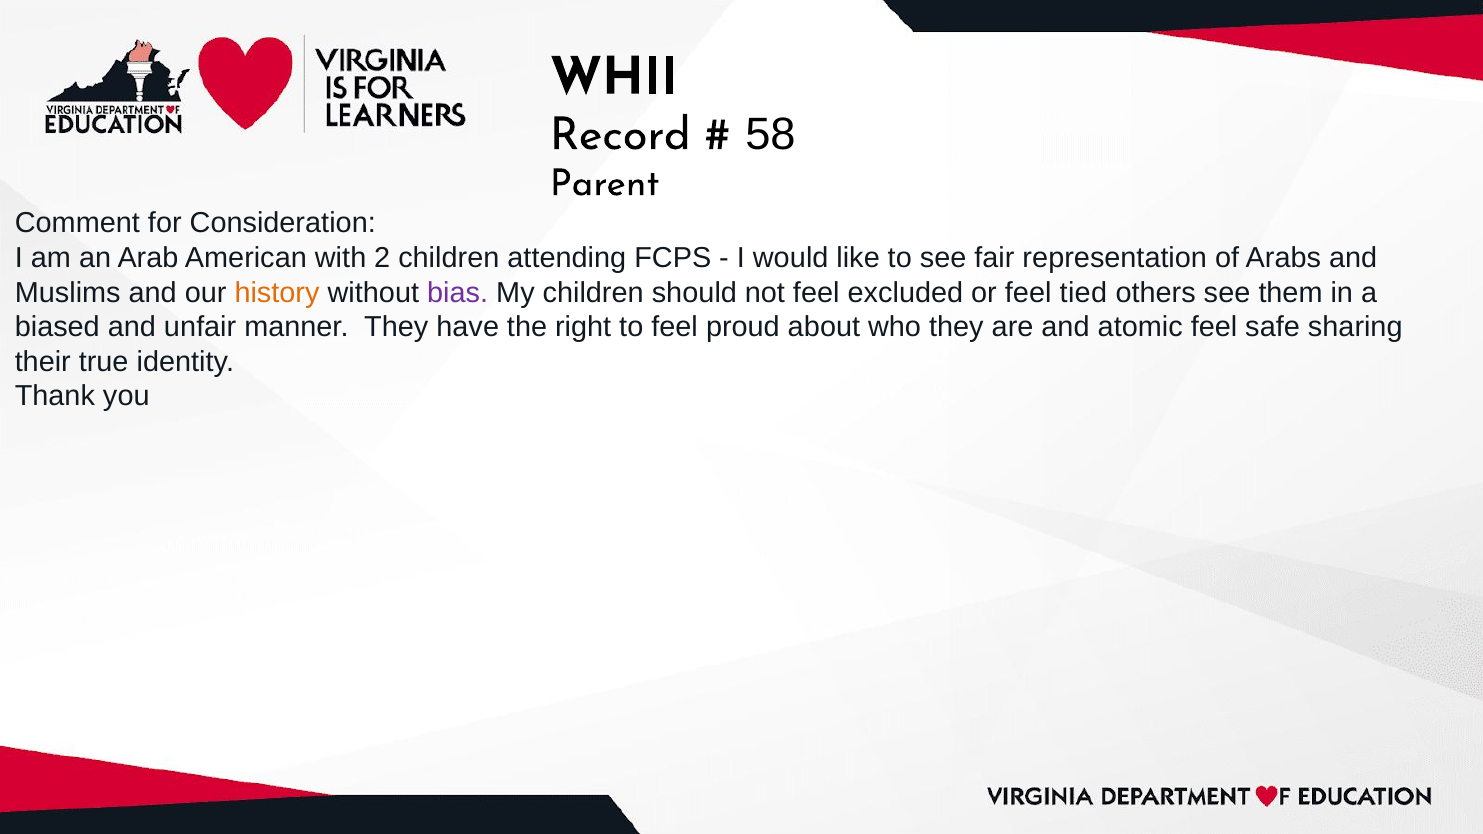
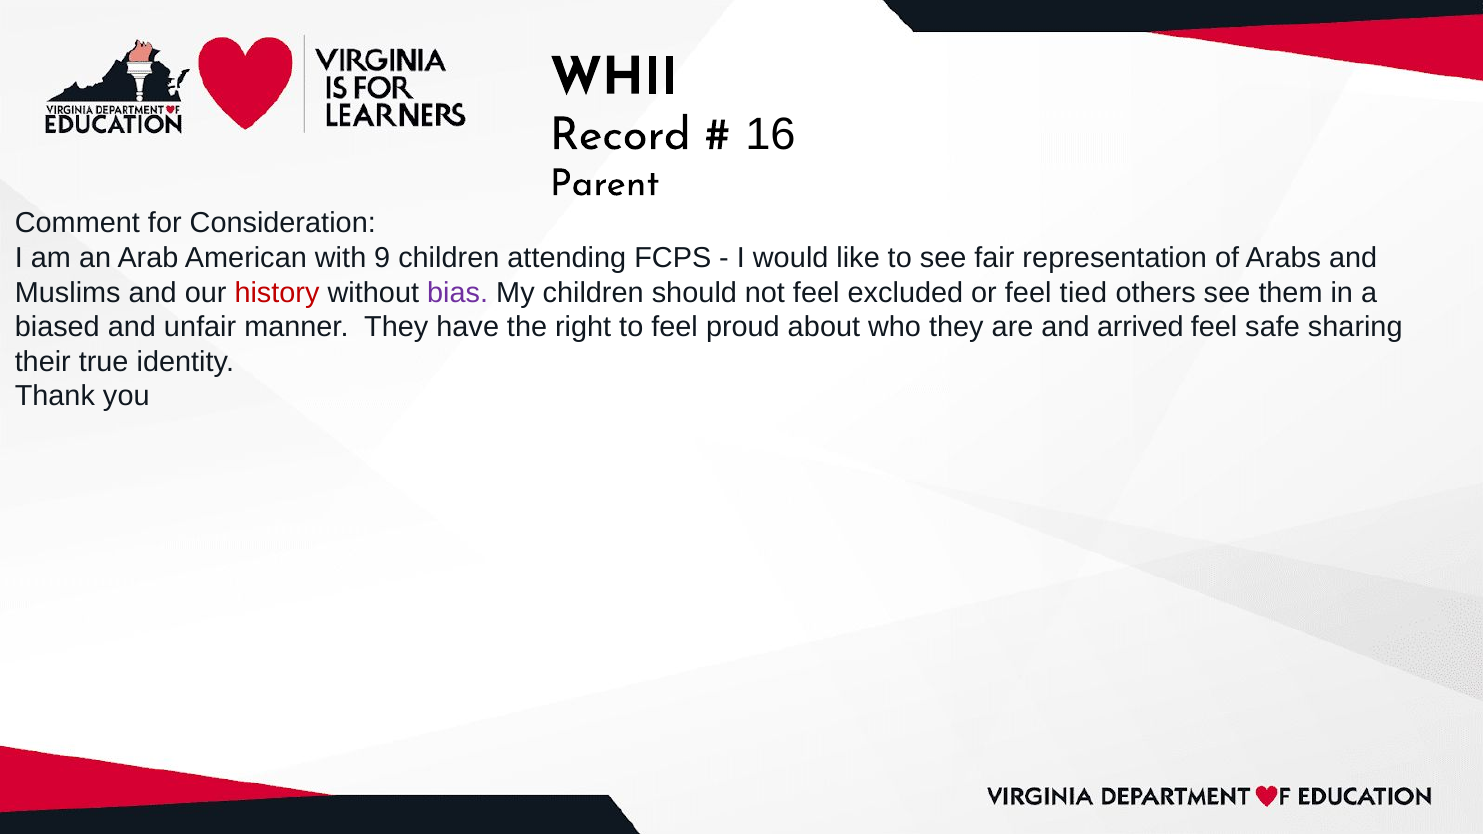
58: 58 -> 16
2: 2 -> 9
history colour: orange -> red
atomic: atomic -> arrived
